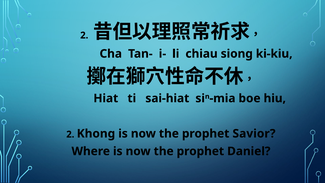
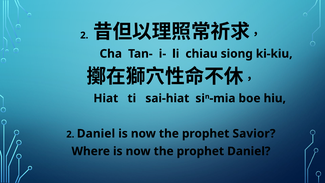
2 Khong: Khong -> Daniel
